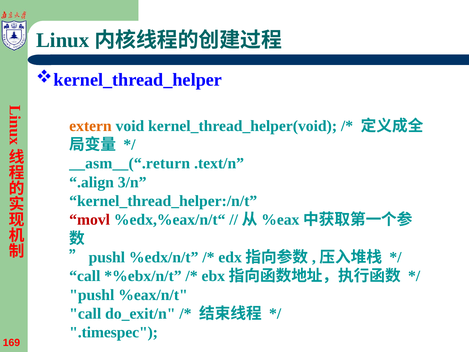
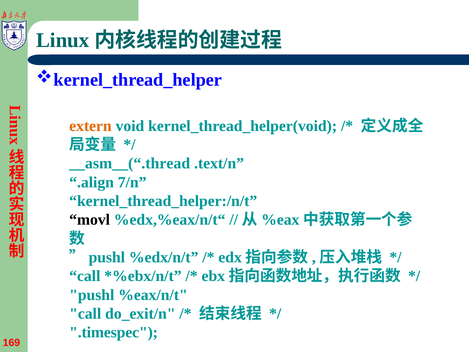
__asm__(“.return: __asm__(“.return -> __asm__(“.thread
3/n: 3/n -> 7/n
movl colour: red -> black
